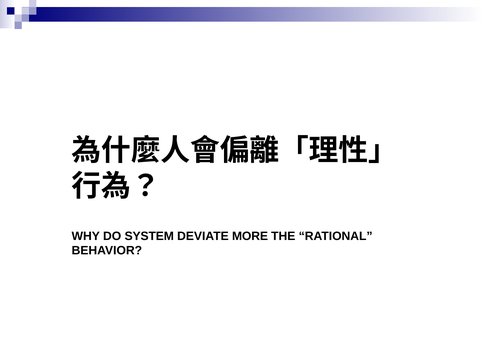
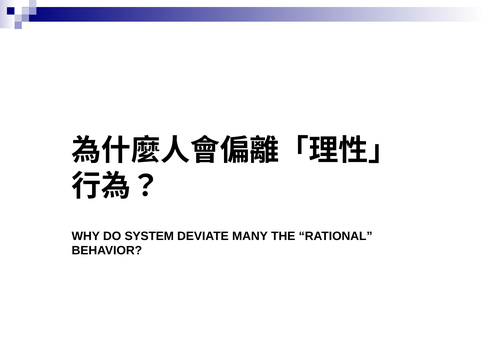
MORE: MORE -> MANY
